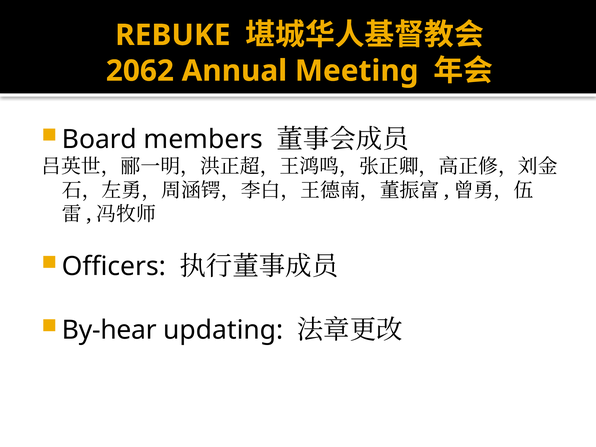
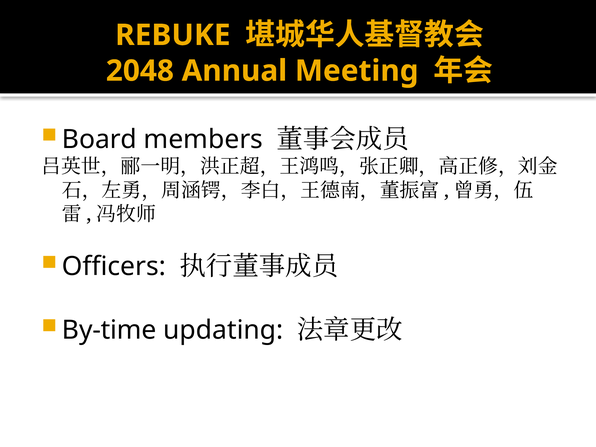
2062: 2062 -> 2048
By-hear: By-hear -> By-time
